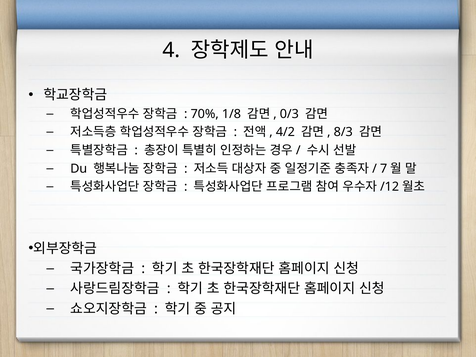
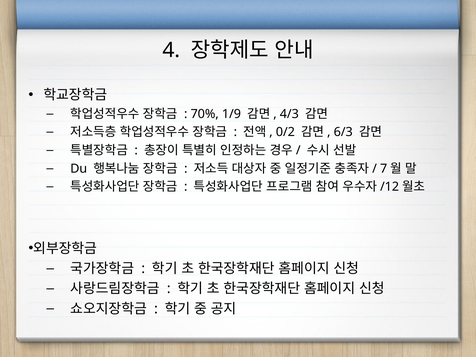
1/8: 1/8 -> 1/9
0/3: 0/3 -> 4/3
4/2: 4/2 -> 0/2
8/3: 8/3 -> 6/3
